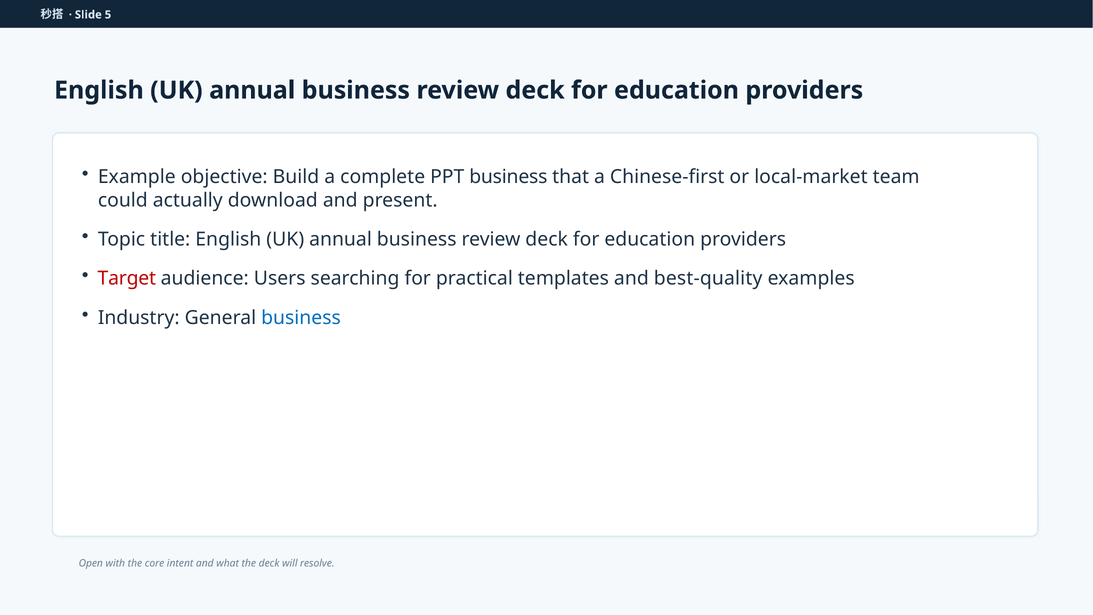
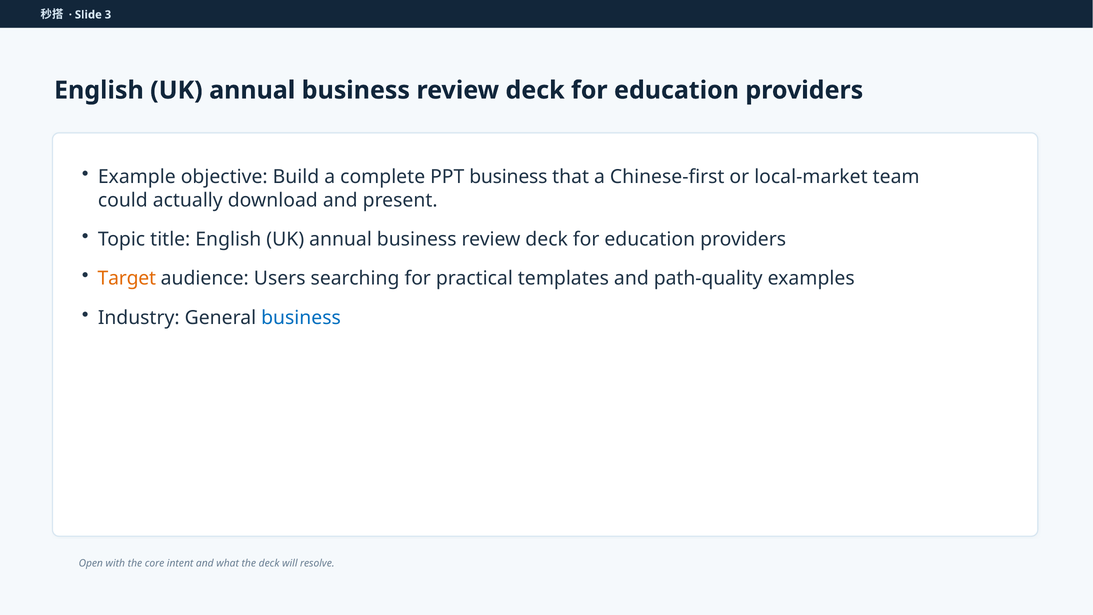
5: 5 -> 3
Target colour: red -> orange
best-quality: best-quality -> path-quality
